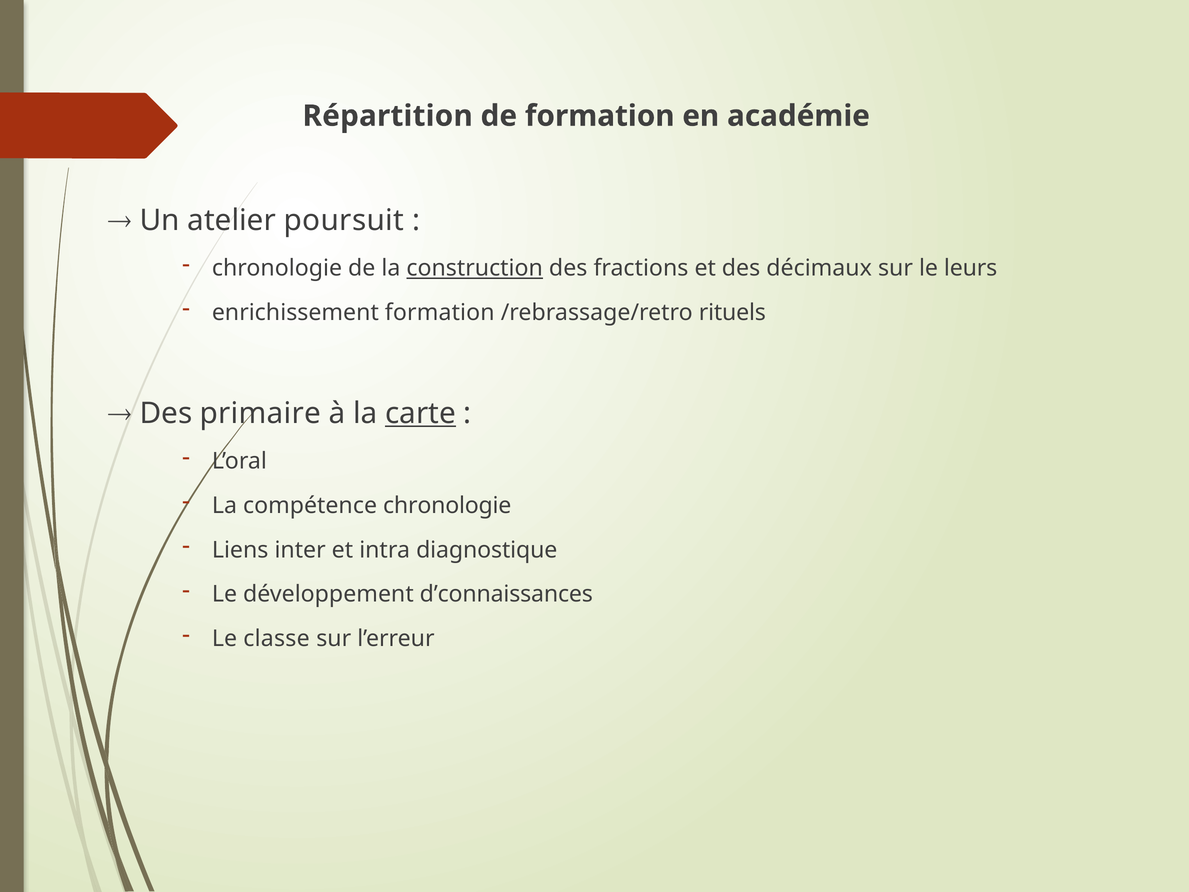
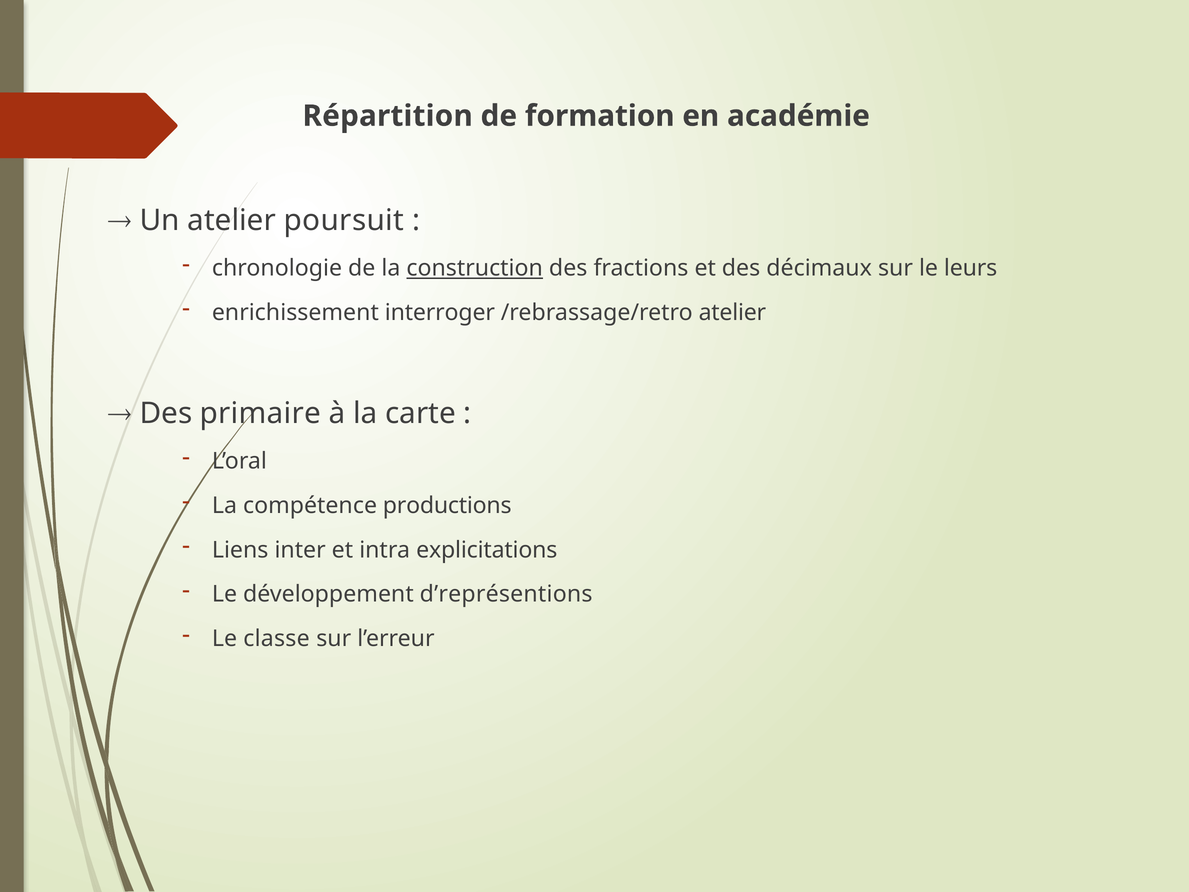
enrichissement formation: formation -> interroger
/rebrassage/retro rituels: rituels -> atelier
carte underline: present -> none
compétence chronologie: chronologie -> productions
diagnostique: diagnostique -> explicitations
d’connaissances: d’connaissances -> d’représentions
